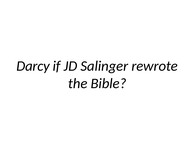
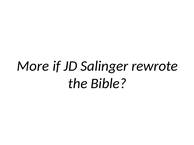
Darcy: Darcy -> More
